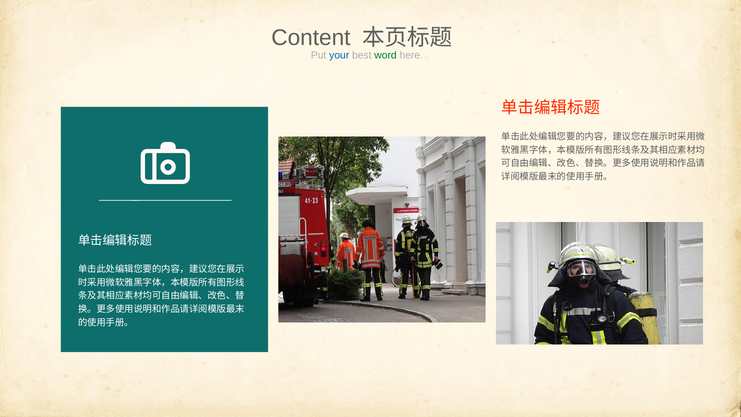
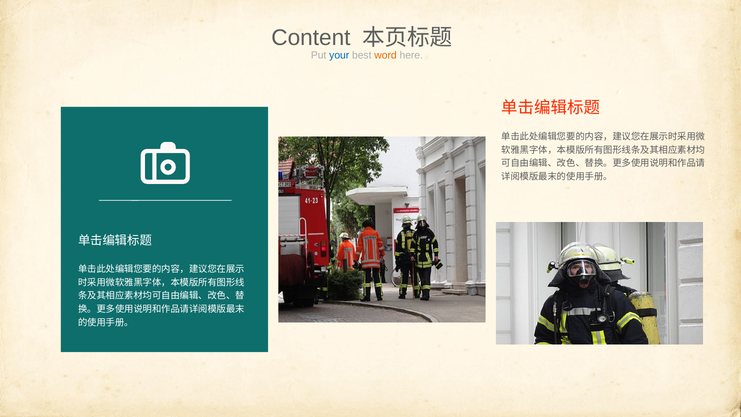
word colour: green -> orange
